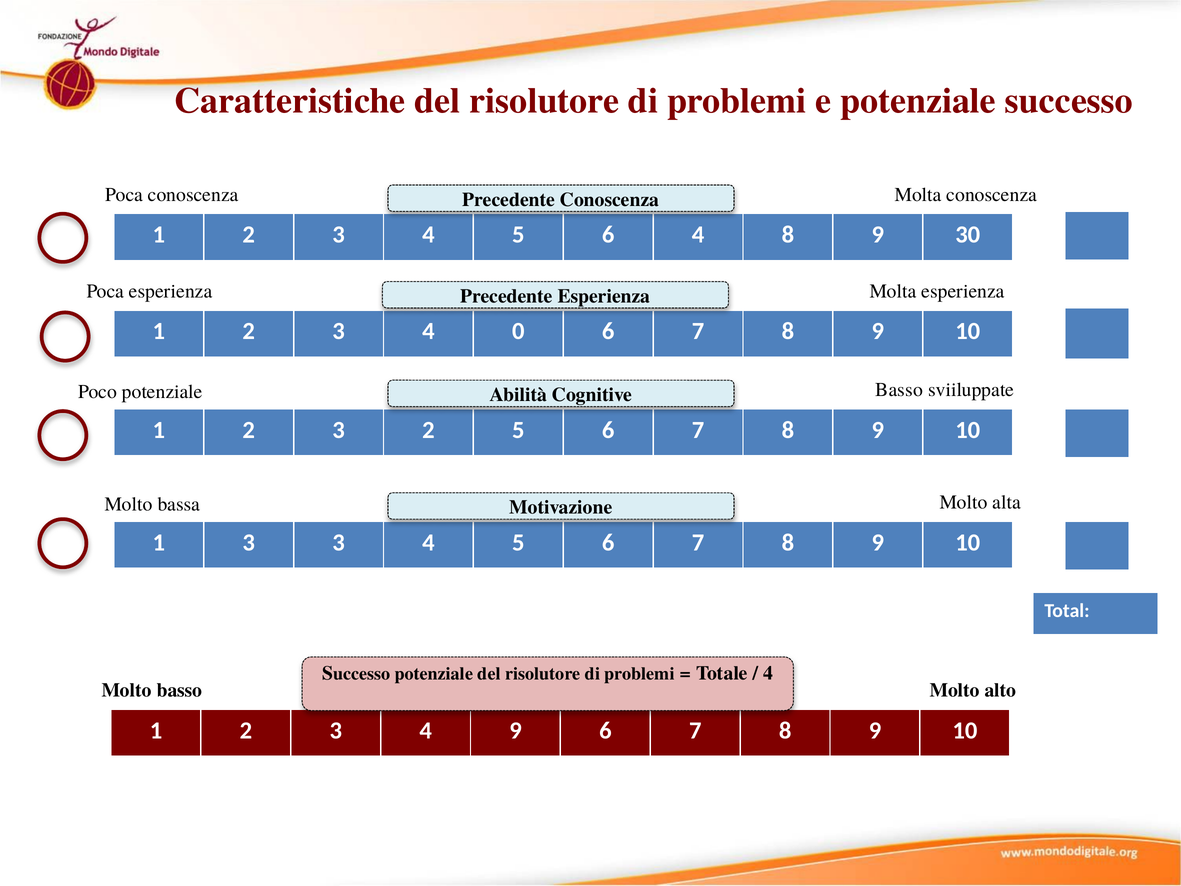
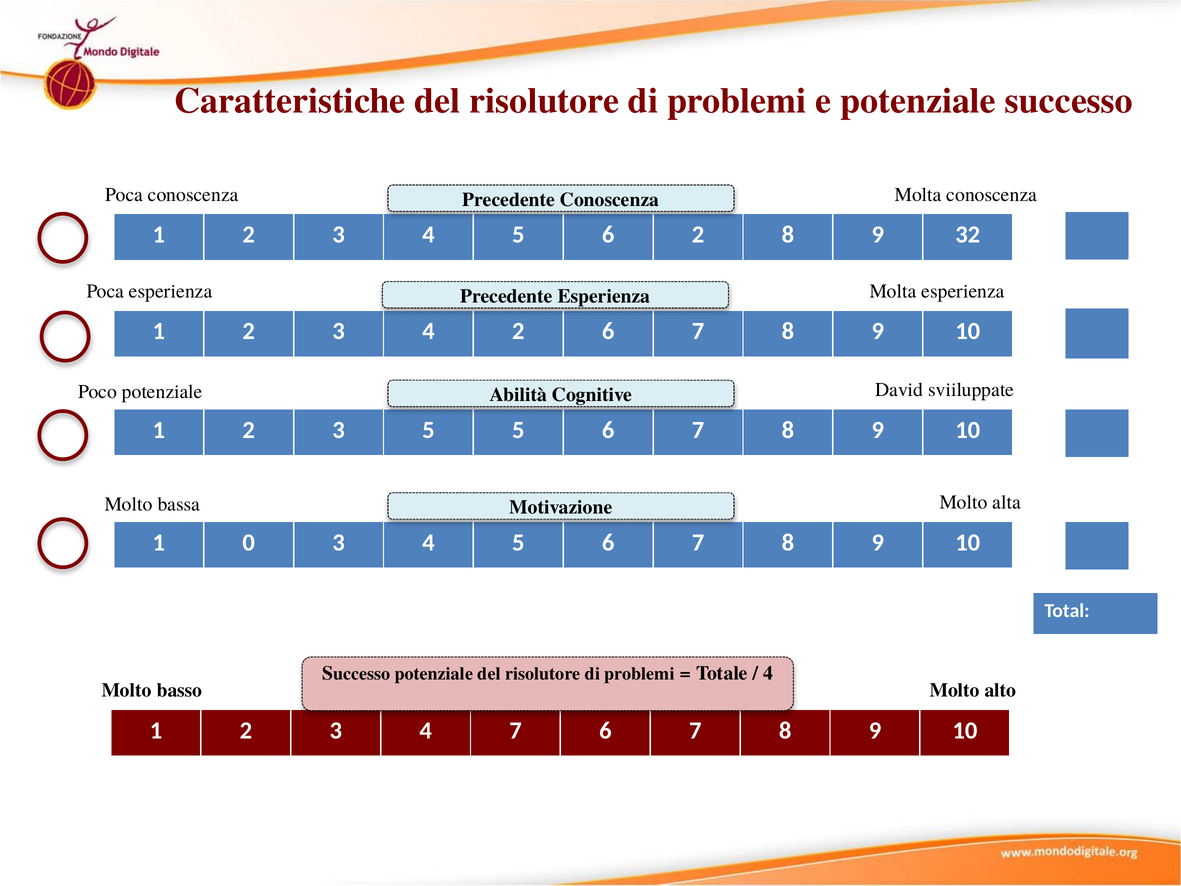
6 4: 4 -> 2
30: 30 -> 32
4 0: 0 -> 2
Basso at (899, 390): Basso -> David
3 2: 2 -> 5
1 3: 3 -> 0
4 9: 9 -> 7
